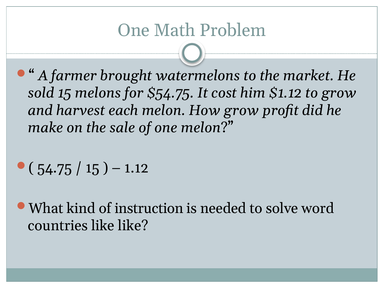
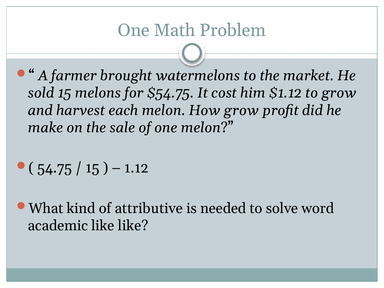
instruction: instruction -> attributive
countries: countries -> academic
